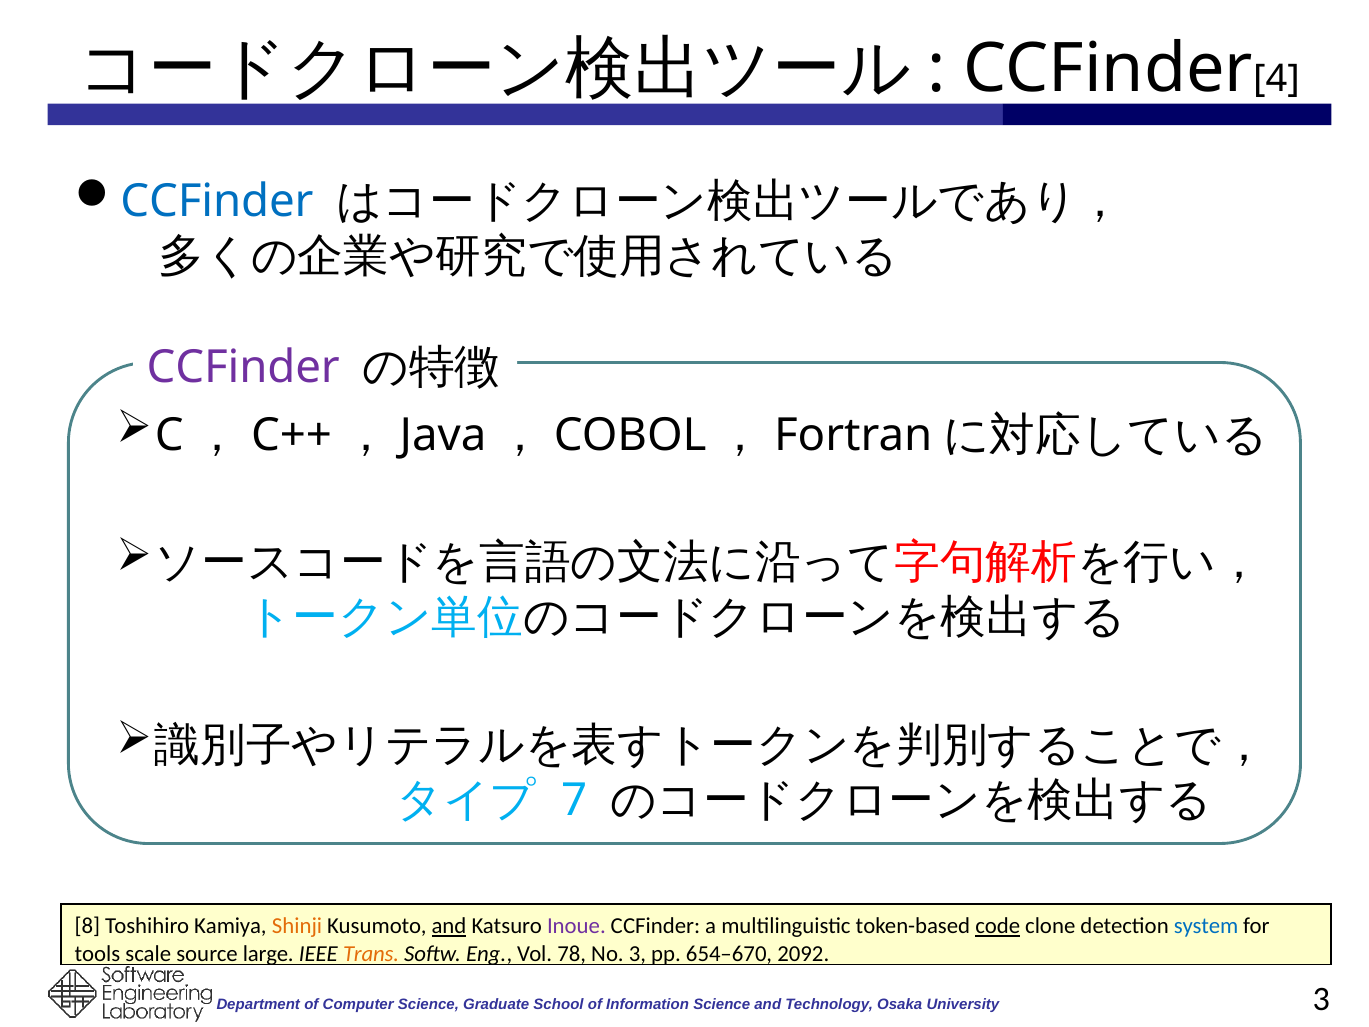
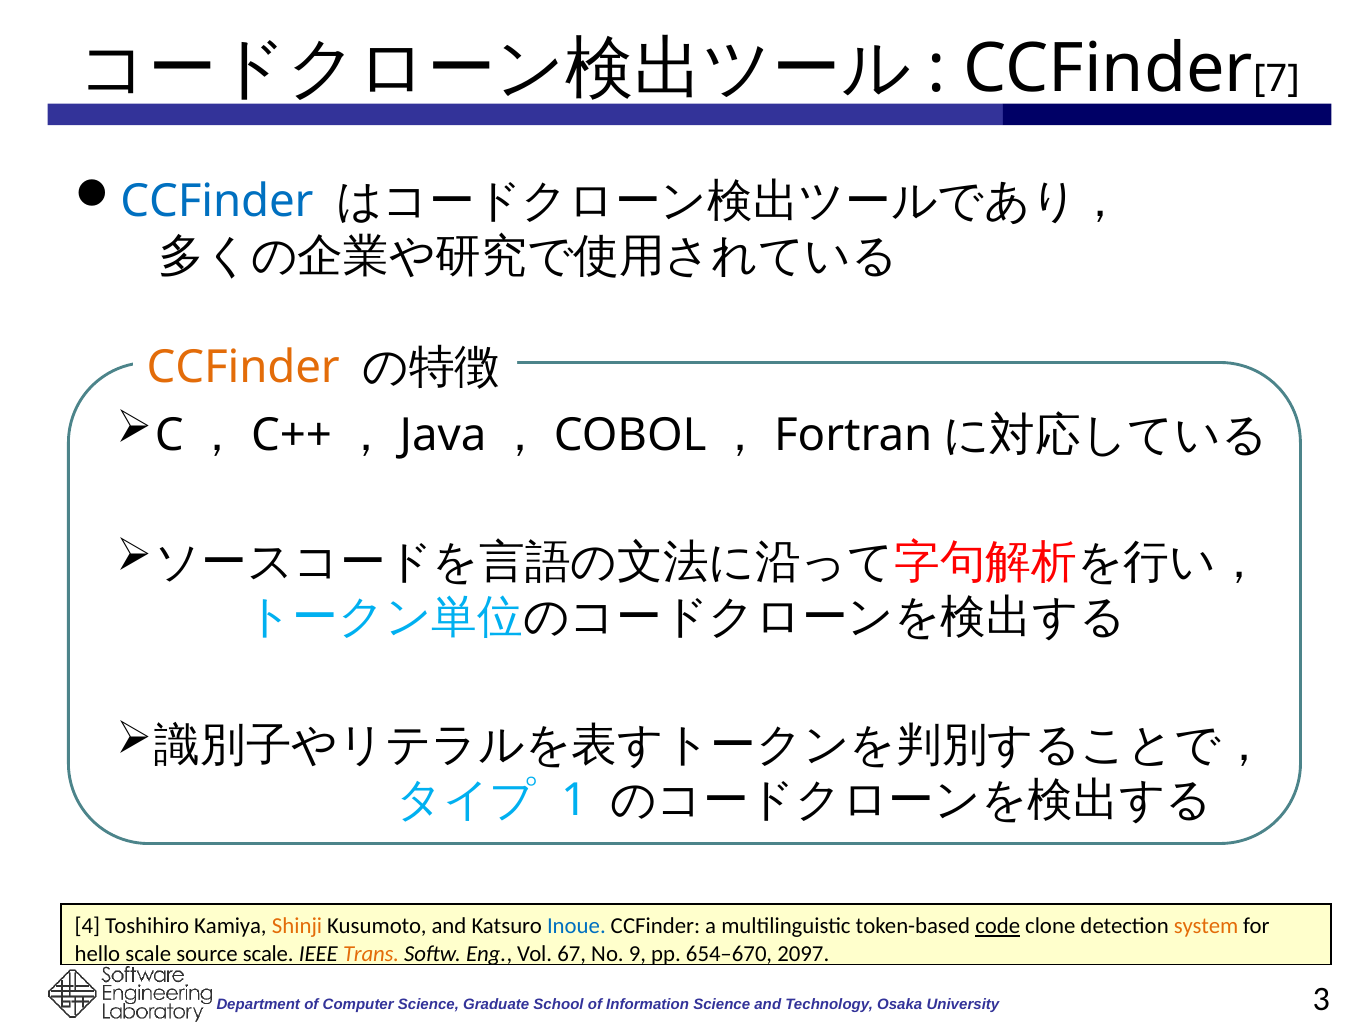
4: 4 -> 7
CCFinder at (243, 367) colour: purple -> orange
7: 7 -> 1
8: 8 -> 4
and at (449, 926) underline: present -> none
Inoue colour: purple -> blue
system colour: blue -> orange
tools: tools -> hello
source large: large -> scale
78: 78 -> 67
No 3: 3 -> 9
2092: 2092 -> 2097
